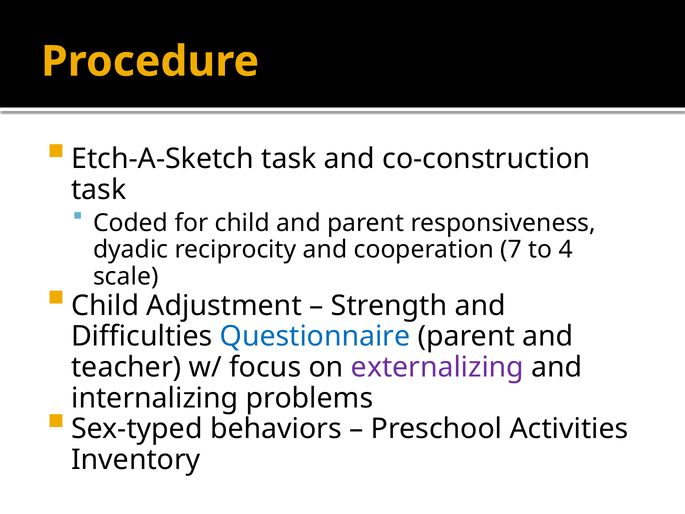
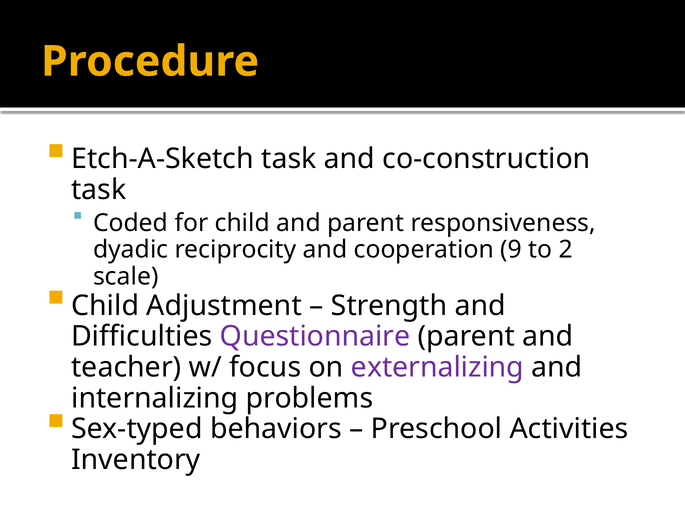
7: 7 -> 9
4: 4 -> 2
Questionnaire colour: blue -> purple
